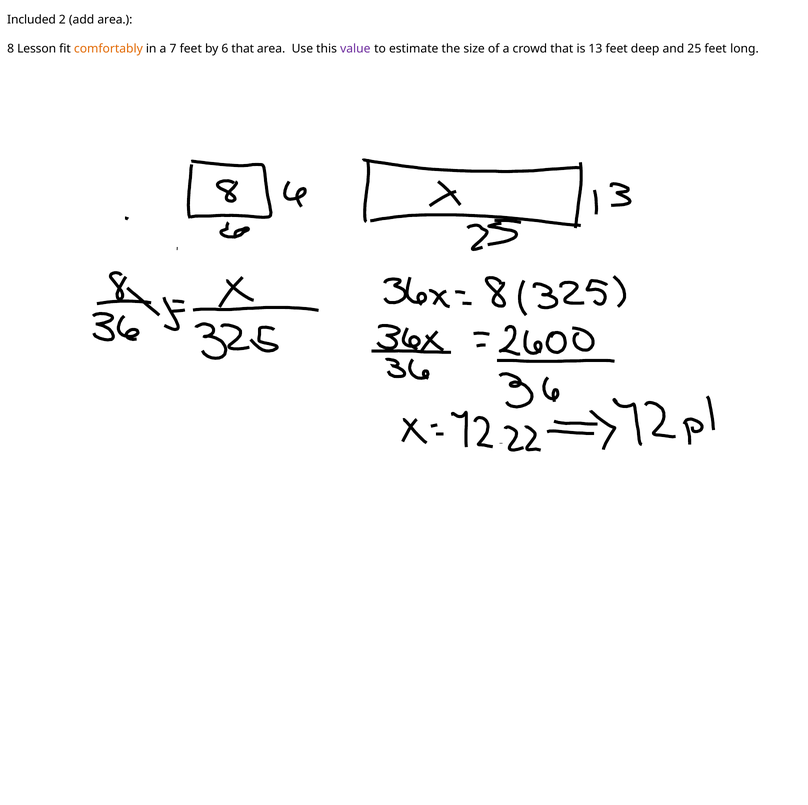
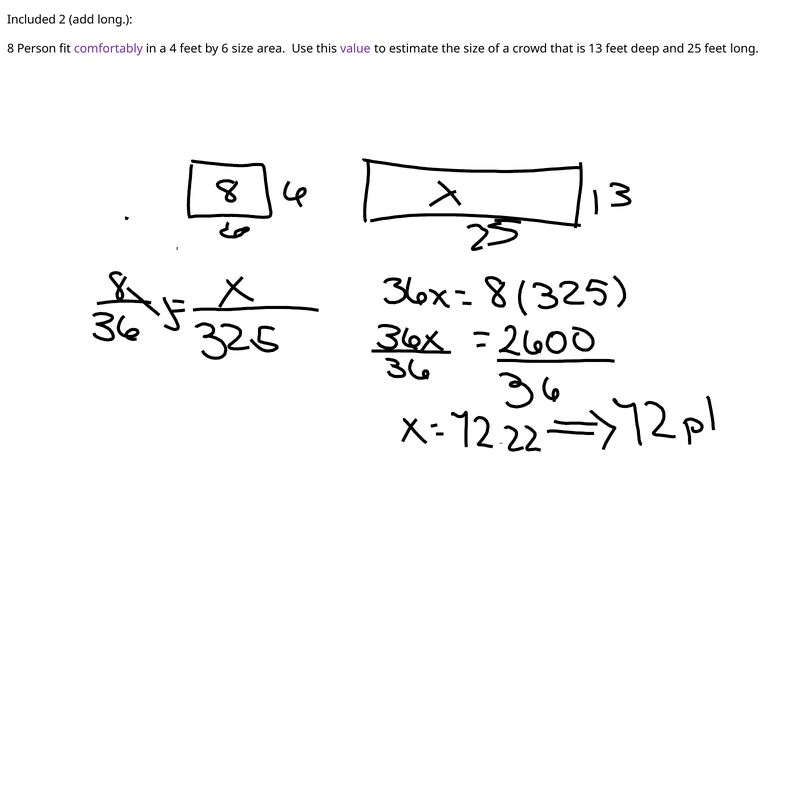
add area: area -> long
Lesson: Lesson -> Person
comfortably colour: orange -> purple
7: 7 -> 4
6 that: that -> size
